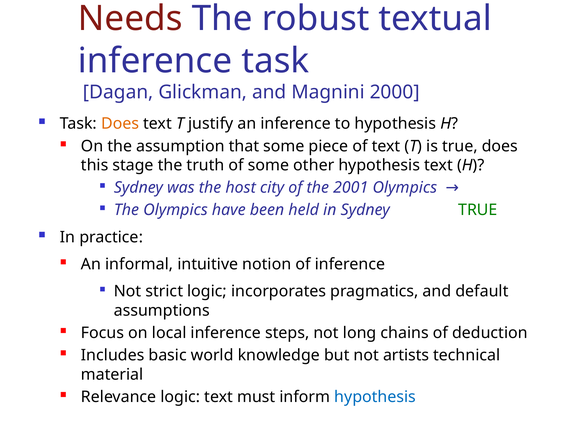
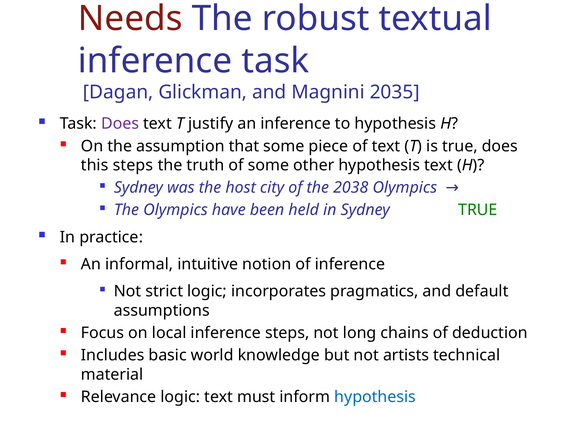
2000: 2000 -> 2035
Does at (120, 124) colour: orange -> purple
this stage: stage -> steps
2001: 2001 -> 2038
